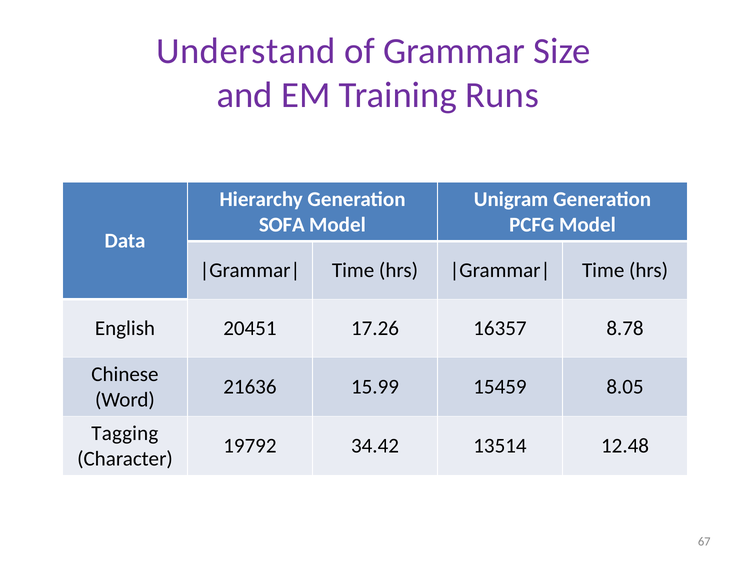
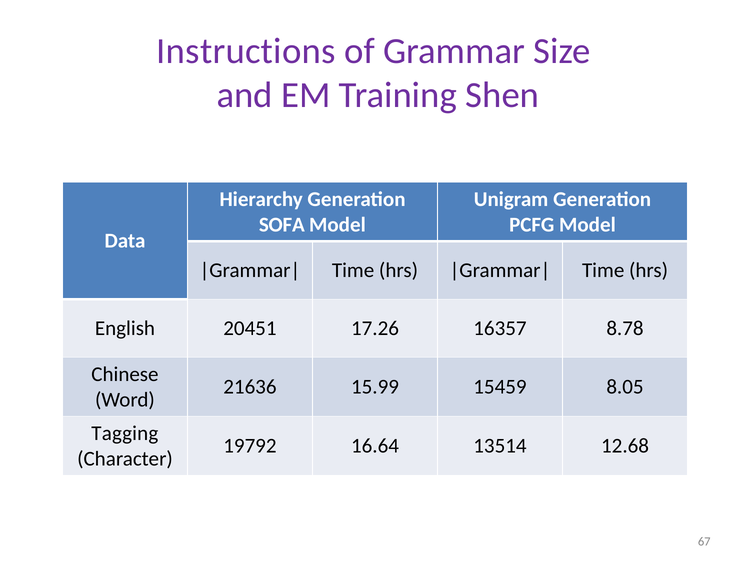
Understand: Understand -> Instructions
Runs: Runs -> Shen
34.42: 34.42 -> 16.64
12.48: 12.48 -> 12.68
